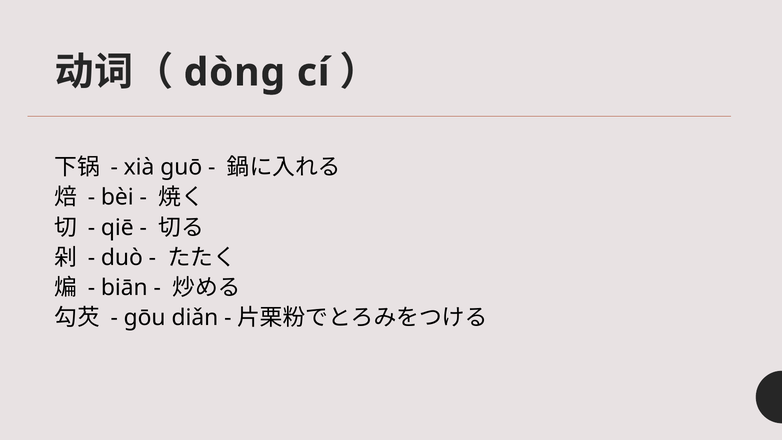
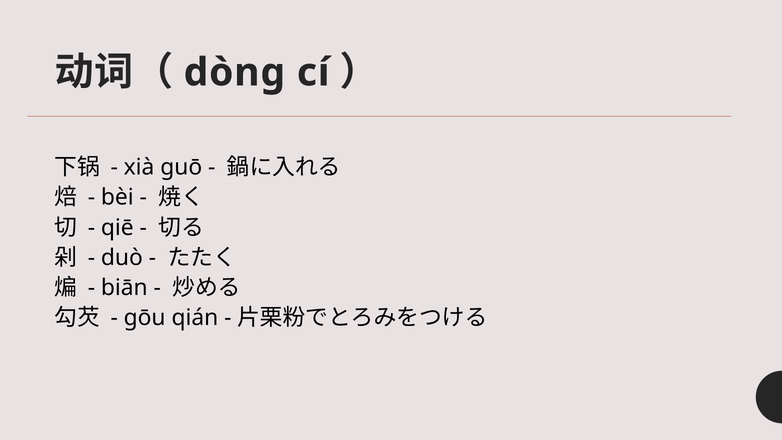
diǎn: diǎn -> qián
